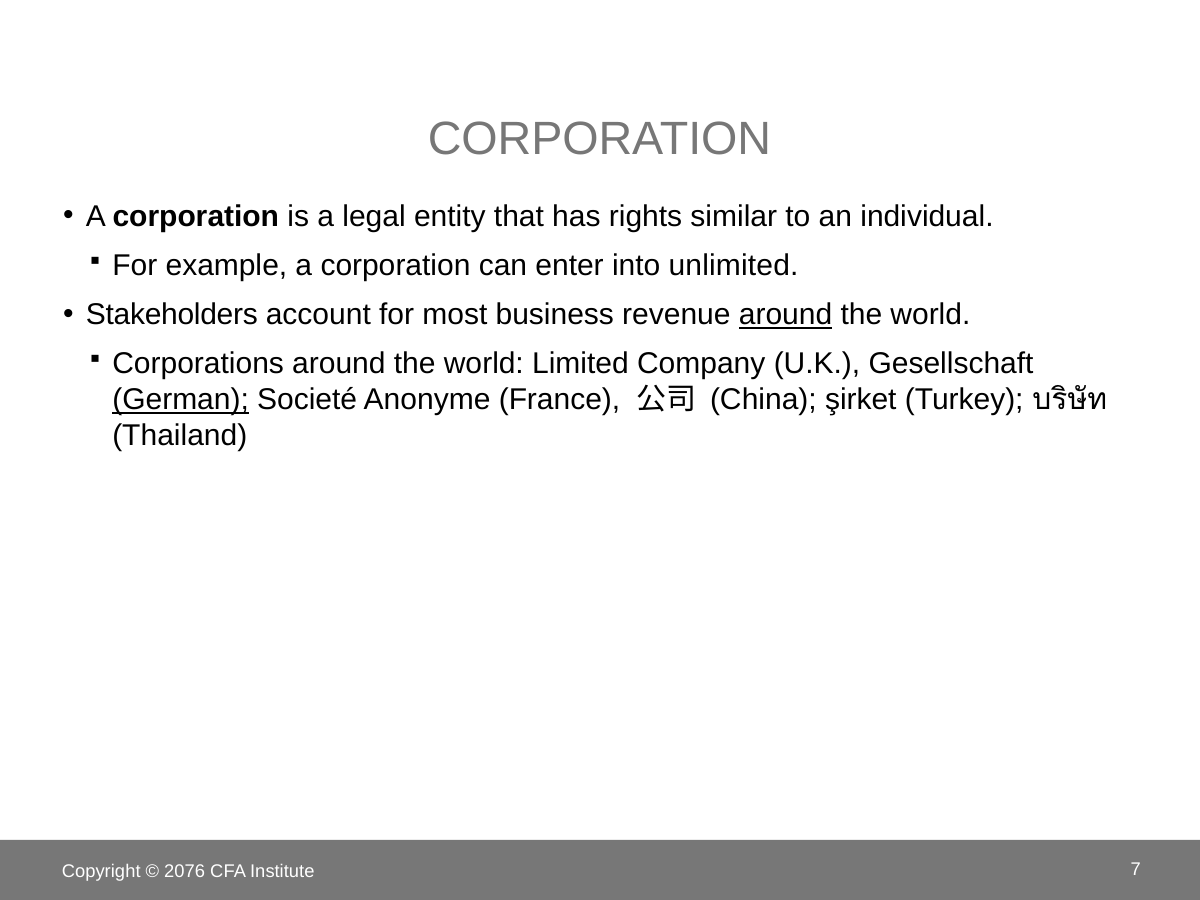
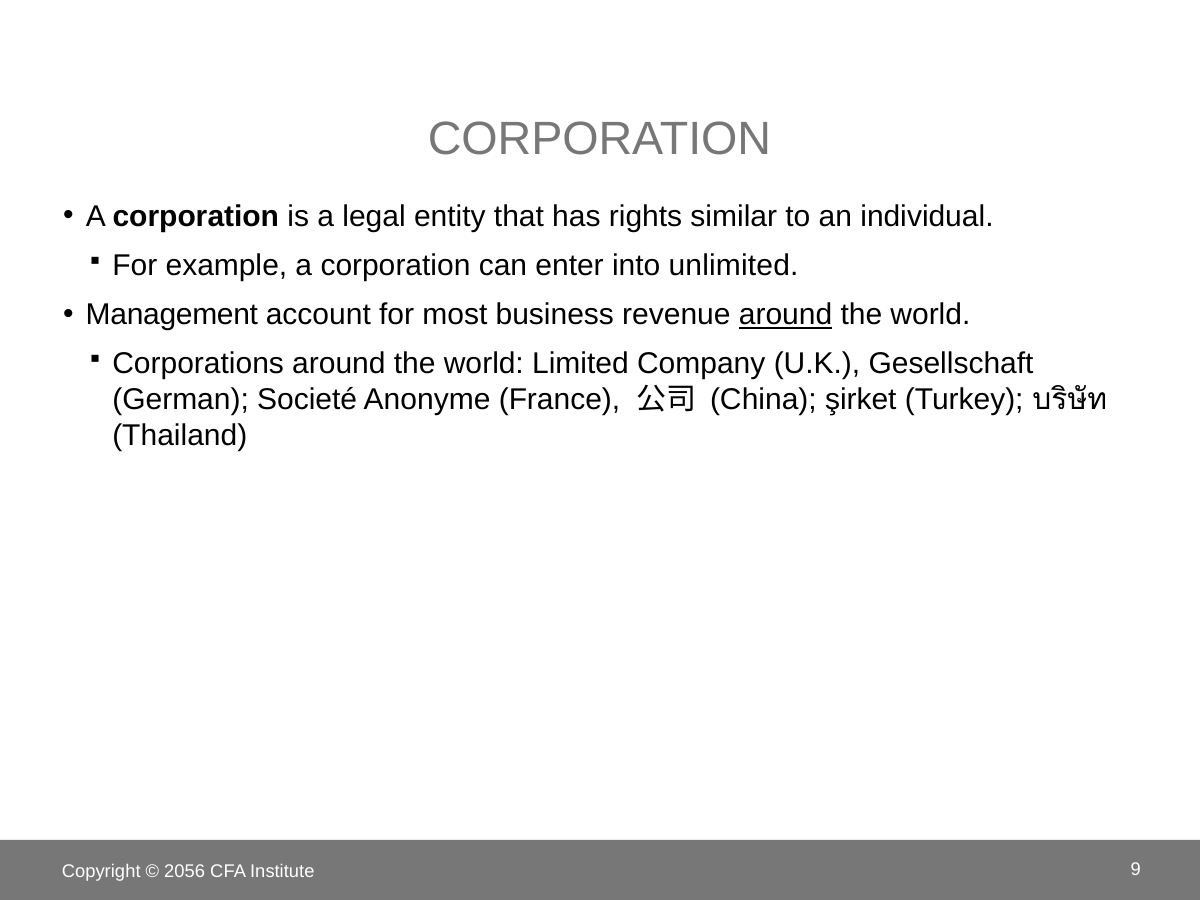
Stakeholders: Stakeholders -> Management
German underline: present -> none
2076: 2076 -> 2056
7: 7 -> 9
